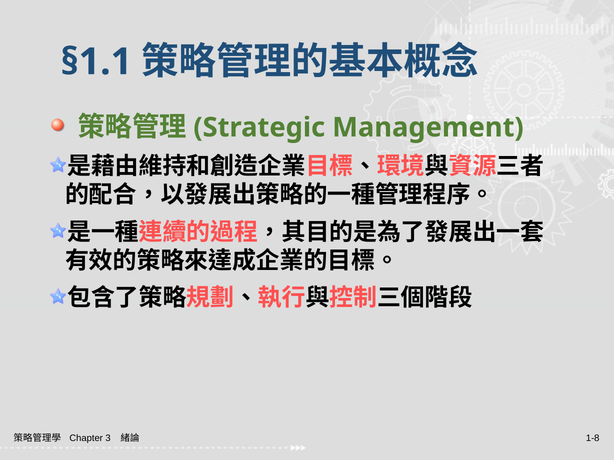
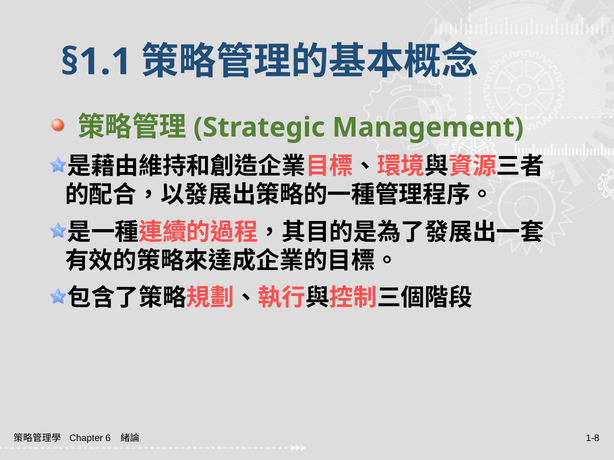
3: 3 -> 6
